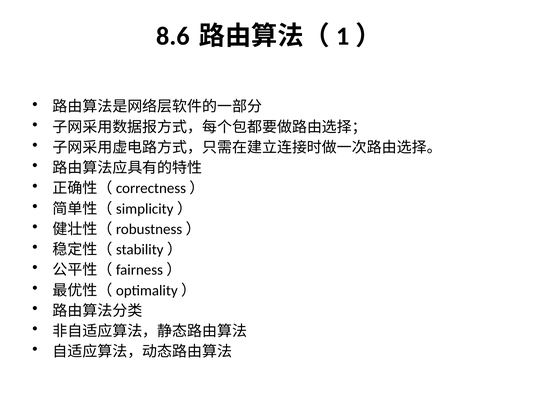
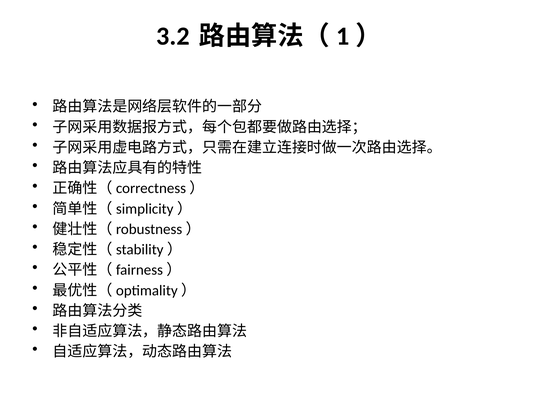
8.6: 8.6 -> 3.2
